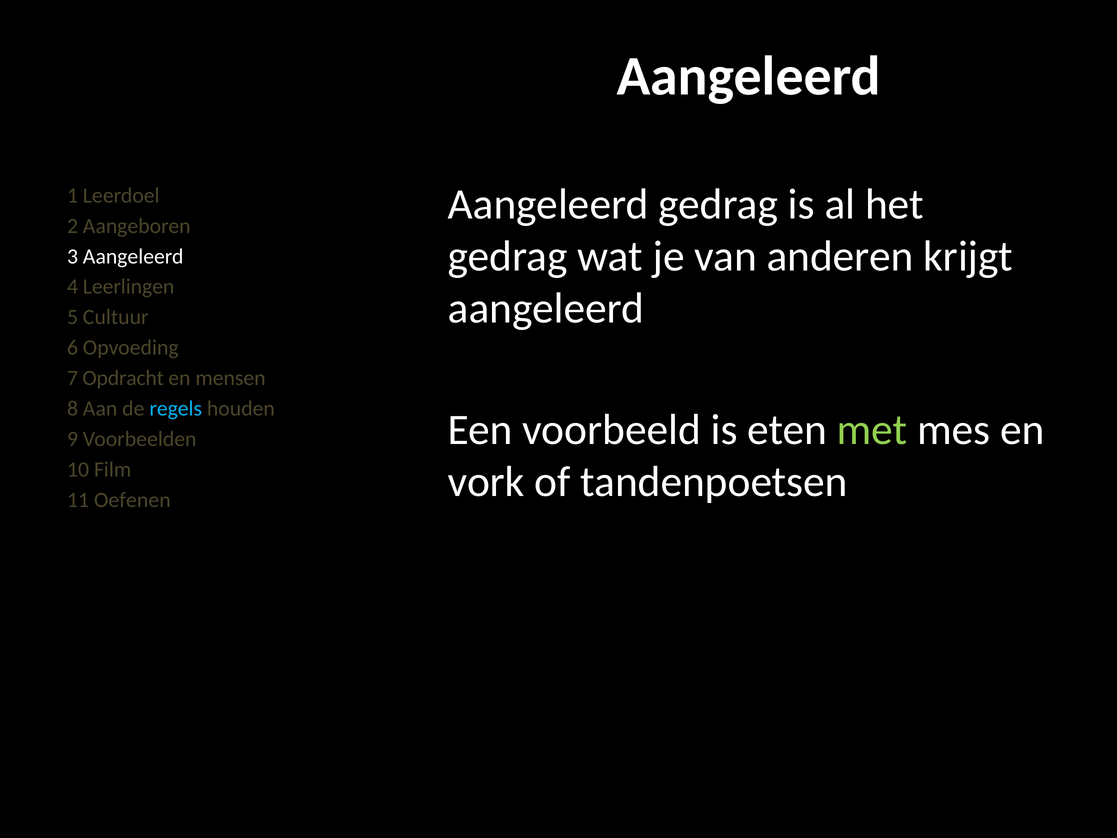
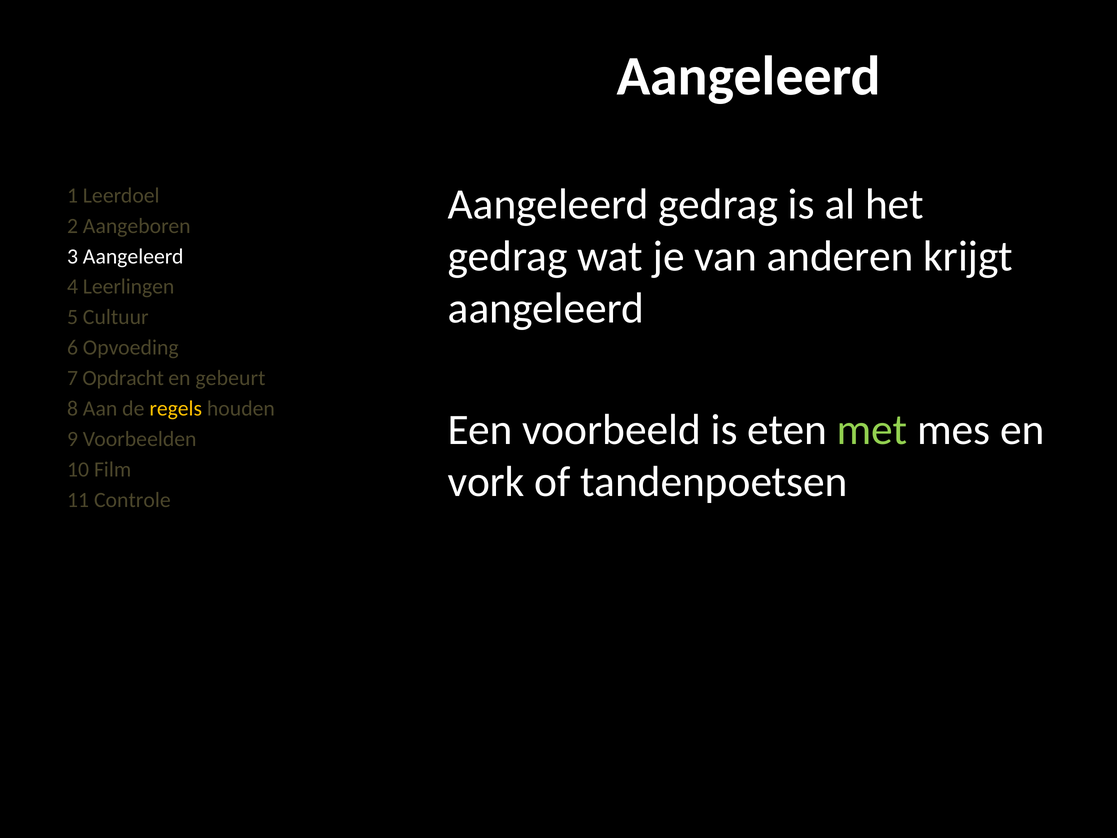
mensen: mensen -> gebeurt
regels colour: light blue -> yellow
Oefenen: Oefenen -> Controle
